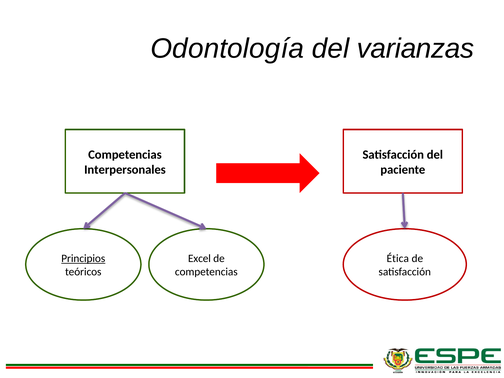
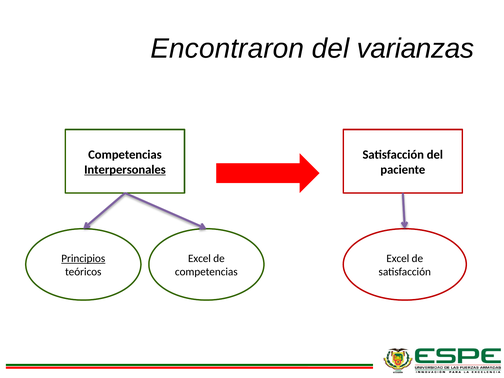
Odontología: Odontología -> Encontraron
Interpersonales underline: none -> present
Ética at (398, 258): Ética -> Excel
